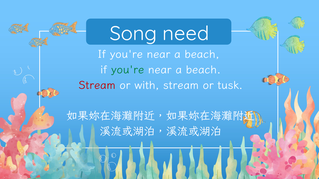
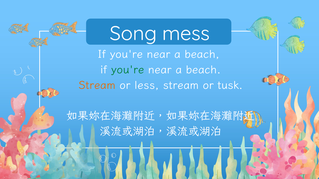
need: need -> mess
Stream at (97, 85) colour: red -> orange
with: with -> less
